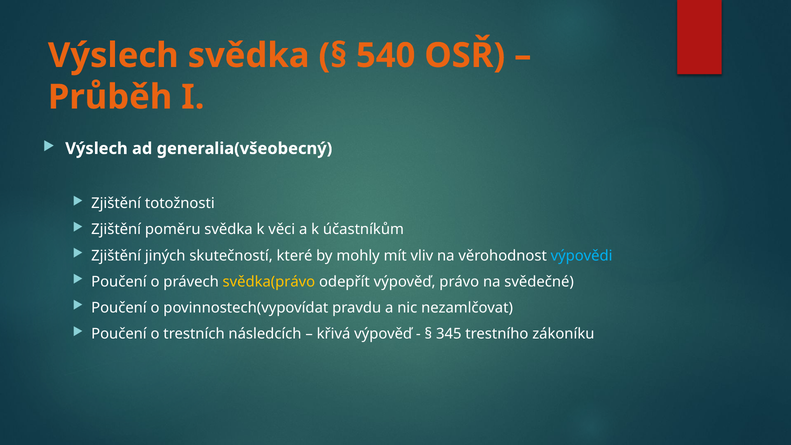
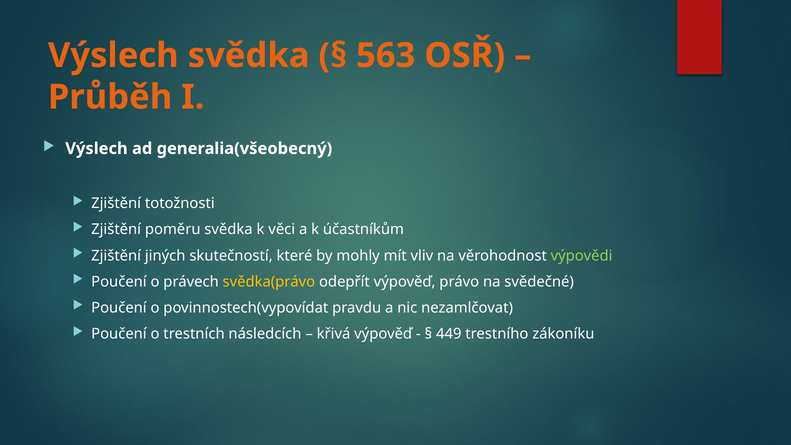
540: 540 -> 563
výpovědi colour: light blue -> light green
345: 345 -> 449
